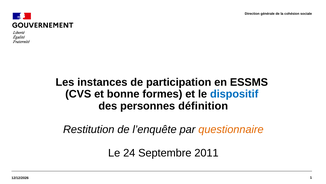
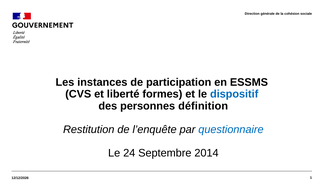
bonne: bonne -> liberté
questionnaire colour: orange -> blue
2011: 2011 -> 2014
